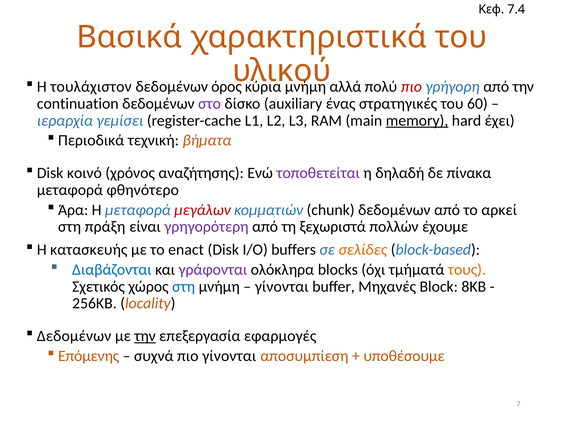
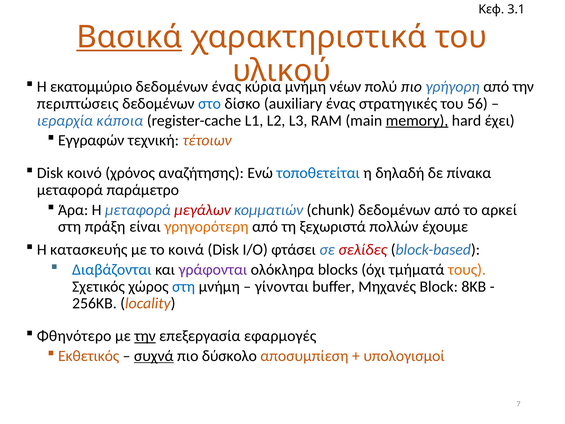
7.4: 7.4 -> 3.1
Βασικά underline: none -> present
τουλάχιστον: τουλάχιστον -> εκατομμύριο
δεδομένων όρος: όρος -> ένας
αλλά: αλλά -> νέων
πιο at (411, 87) colour: red -> black
continuation: continuation -> περιπτώσεις
στο colour: purple -> blue
60: 60 -> 56
γεμίσει: γεμίσει -> κάποια
Περιοδικά: Περιοδικά -> Εγγραφών
βήματα: βήματα -> τέτοιων
τοποθετείται colour: purple -> blue
φθηνότερο: φθηνότερο -> παράμετρο
γρηγορότερη colour: purple -> orange
enact: enact -> κοινά
buffers: buffers -> φτάσει
σελίδες colour: orange -> red
Δεδομένων at (74, 336): Δεδομένων -> Φθηνότερο
Επόμενης: Επόμενης -> Εκθετικός
συχνά underline: none -> present
πιο γίνονται: γίνονται -> δύσκολο
υποθέσουμε: υποθέσουμε -> υπολογισμοί
